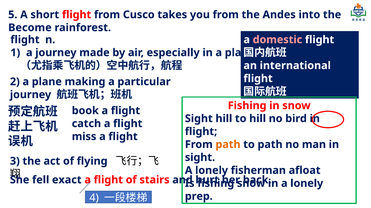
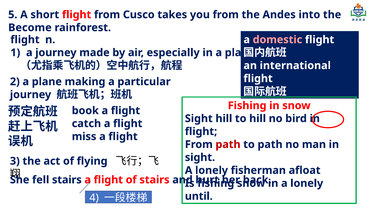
path at (228, 145) colour: orange -> red
fell exact: exact -> stairs
prep: prep -> until
